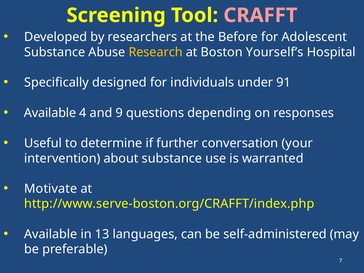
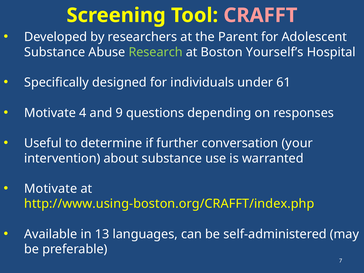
Before: Before -> Parent
Research colour: yellow -> light green
91: 91 -> 61
Available at (50, 113): Available -> Motivate
http://www.serve-boston.org/CRAFFT/index.php: http://www.serve-boston.org/CRAFFT/index.php -> http://www.using-boston.org/CRAFFT/index.php
